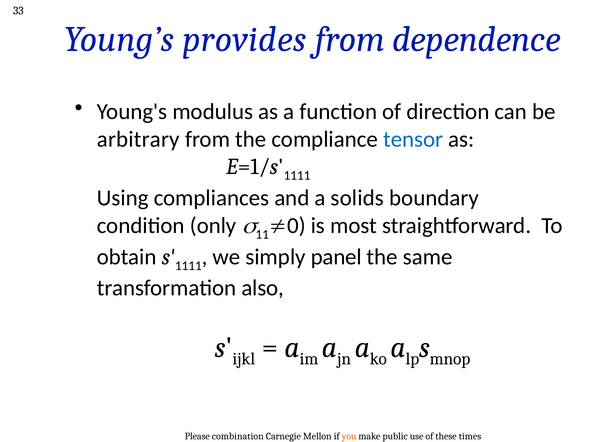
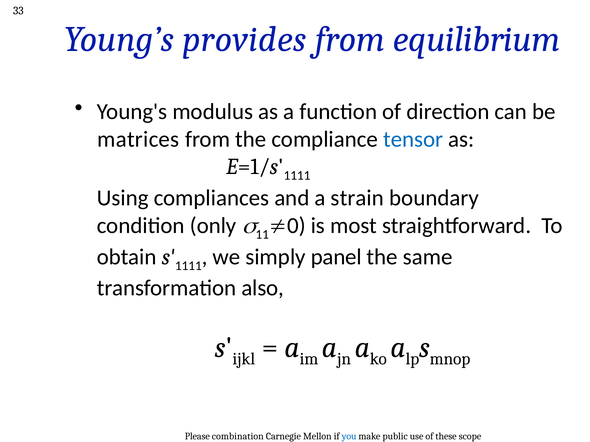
dependence: dependence -> equilibrium
arbitrary: arbitrary -> matrices
solids: solids -> strain
you colour: orange -> blue
times: times -> scope
